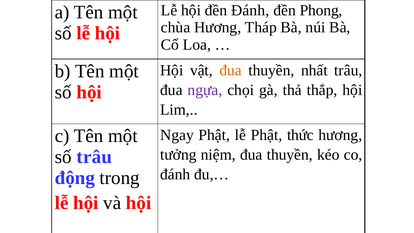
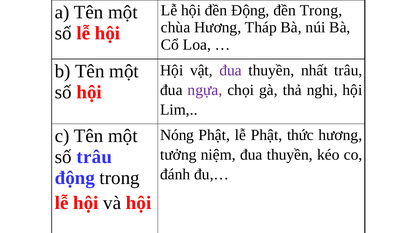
đền Đánh: Đánh -> Động
đền Phong: Phong -> Trong
đua at (231, 70) colour: orange -> purple
thắp: thắp -> nghi
Ngay: Ngay -> Nóng
